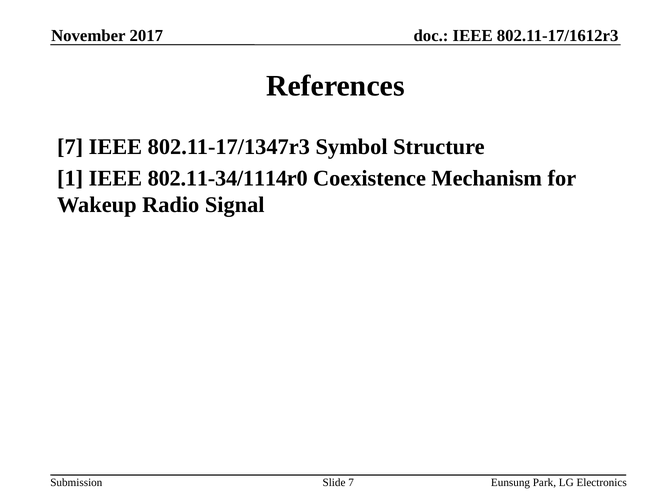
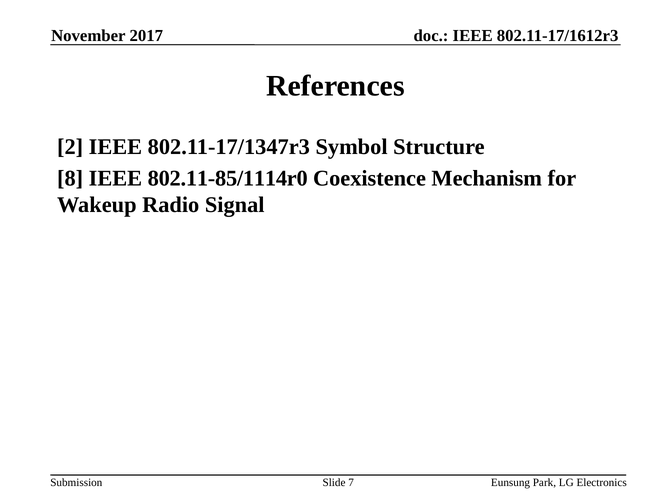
7 at (70, 147): 7 -> 2
1: 1 -> 8
802.11-34/1114r0: 802.11-34/1114r0 -> 802.11-85/1114r0
